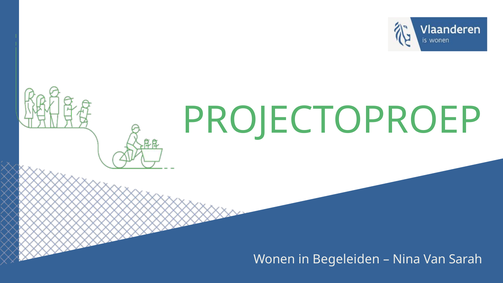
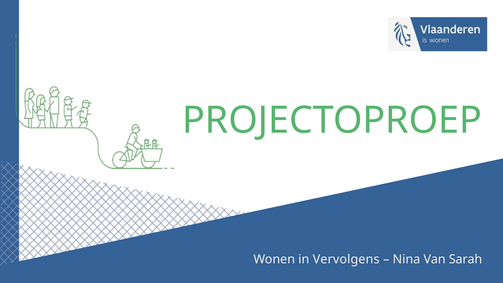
Begeleiden: Begeleiden -> Vervolgens
